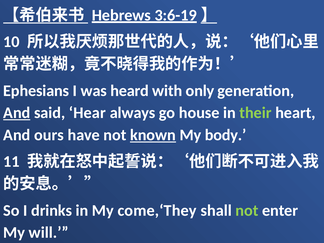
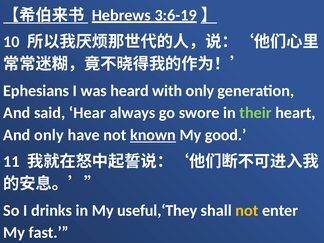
And at (17, 113) underline: present -> none
house: house -> swore
And ours: ours -> only
body: body -> good
come,‘They: come,‘They -> useful,‘They
not at (247, 210) colour: light green -> yellow
will: will -> fast
